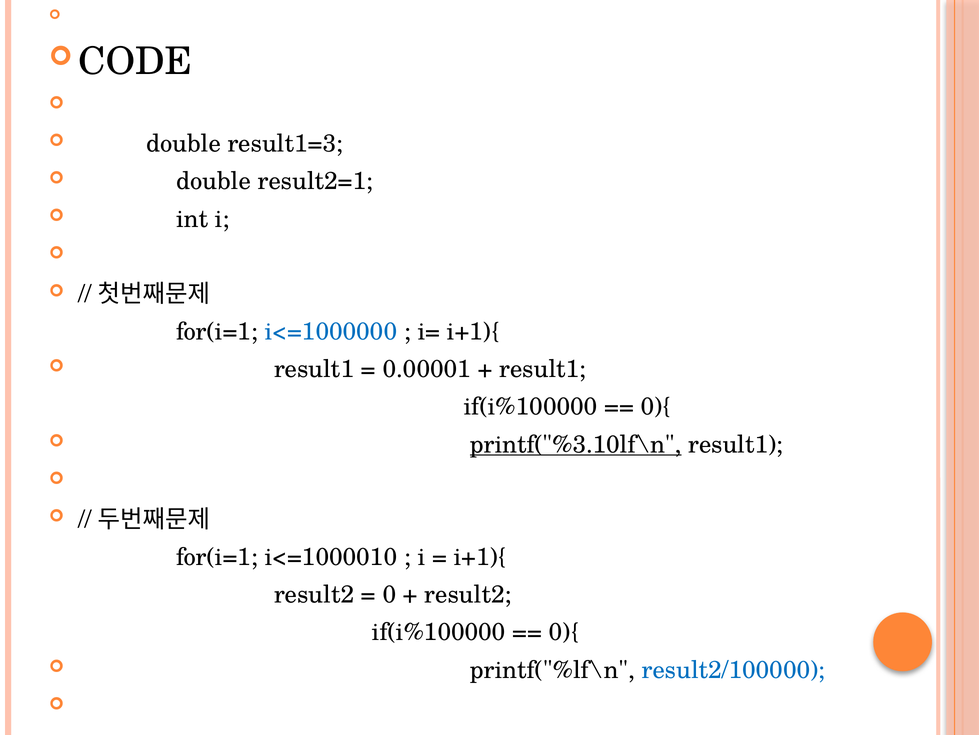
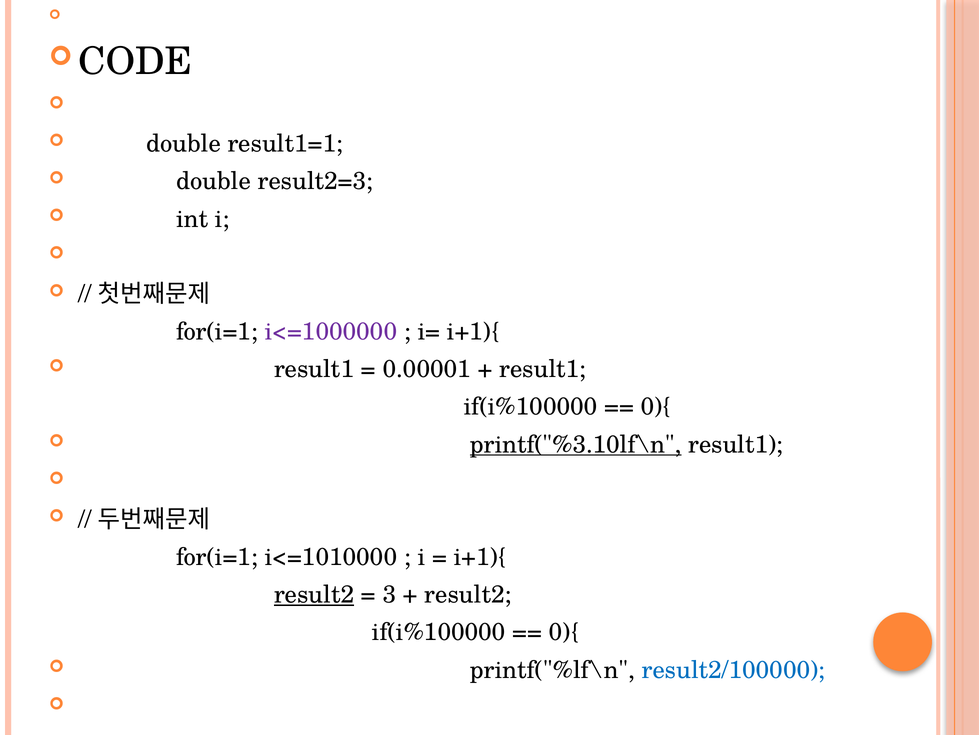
result1=3: result1=3 -> result1=1
result2=1: result2=1 -> result2=3
i<=1000000 colour: blue -> purple
i<=1000010: i<=1000010 -> i<=1010000
result2 at (314, 594) underline: none -> present
0: 0 -> 3
